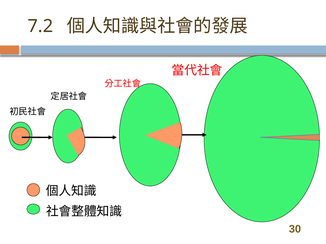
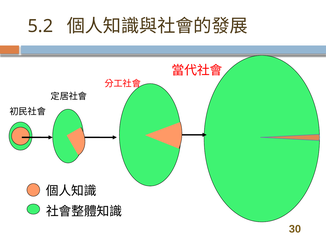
7.2: 7.2 -> 5.2
